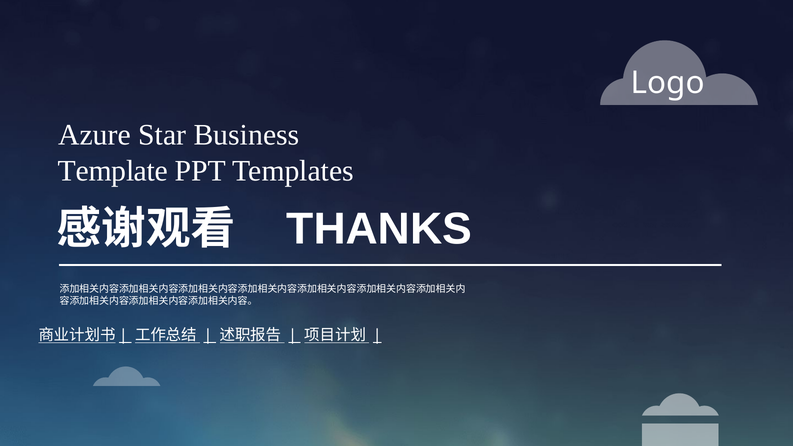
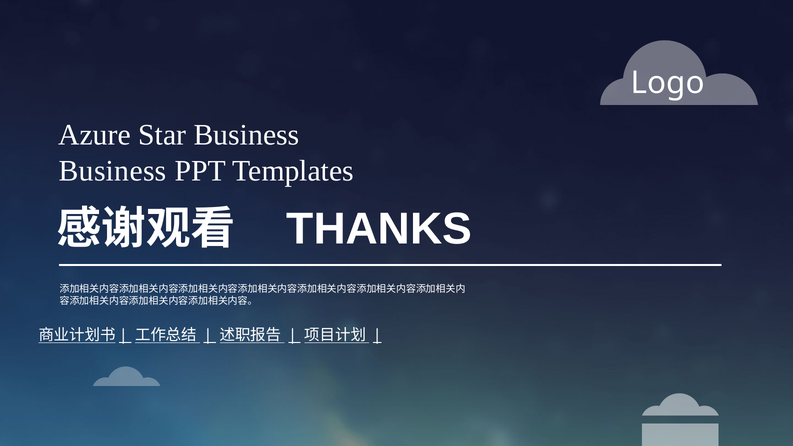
Template at (113, 171): Template -> Business
